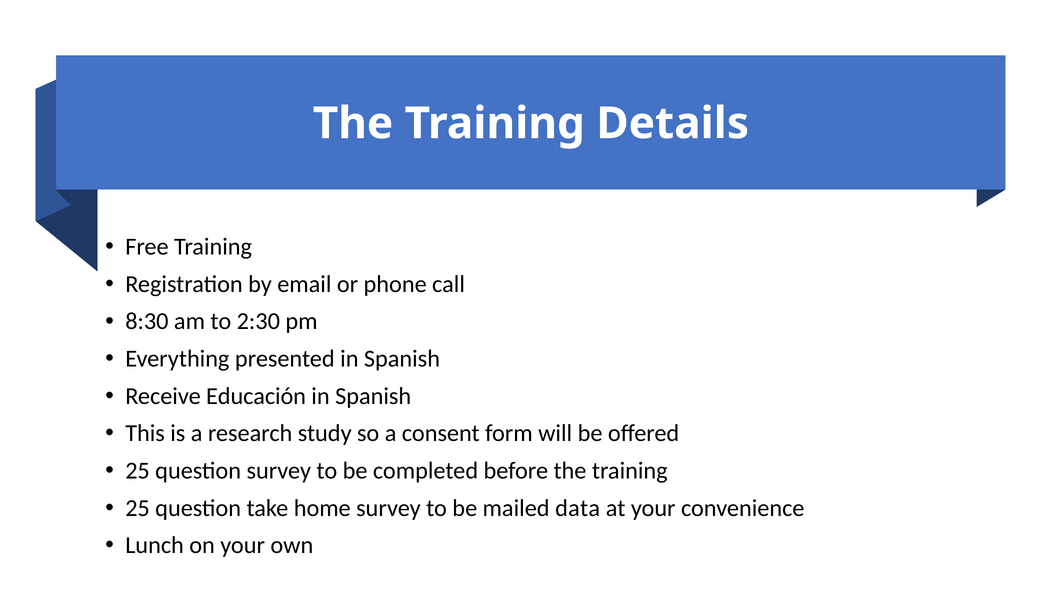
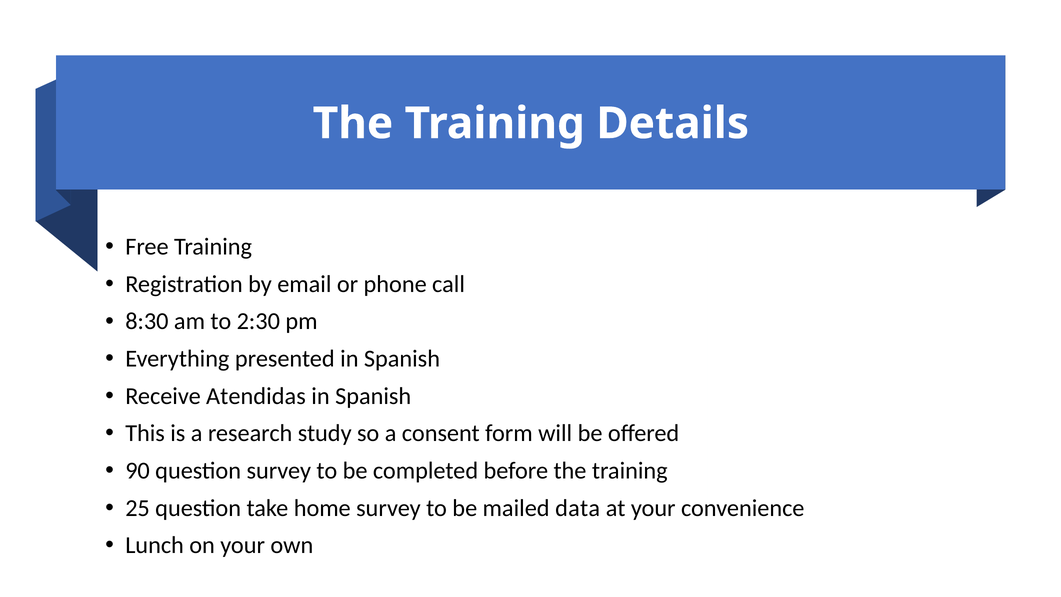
Educación: Educación -> Atendidas
25 at (138, 471): 25 -> 90
